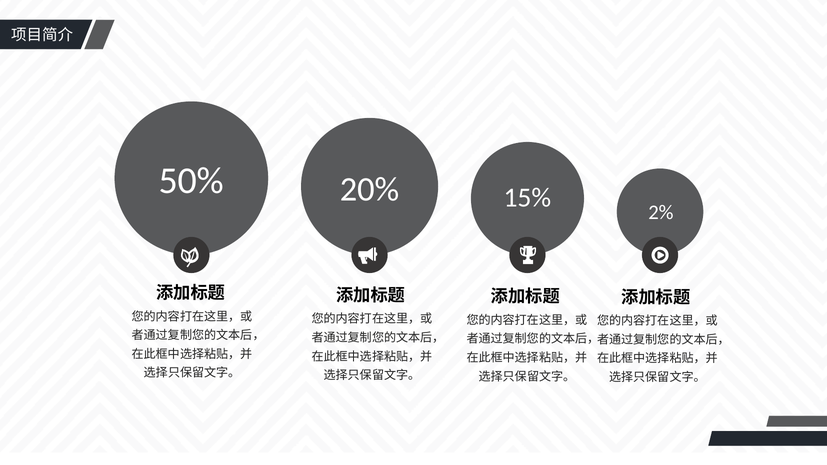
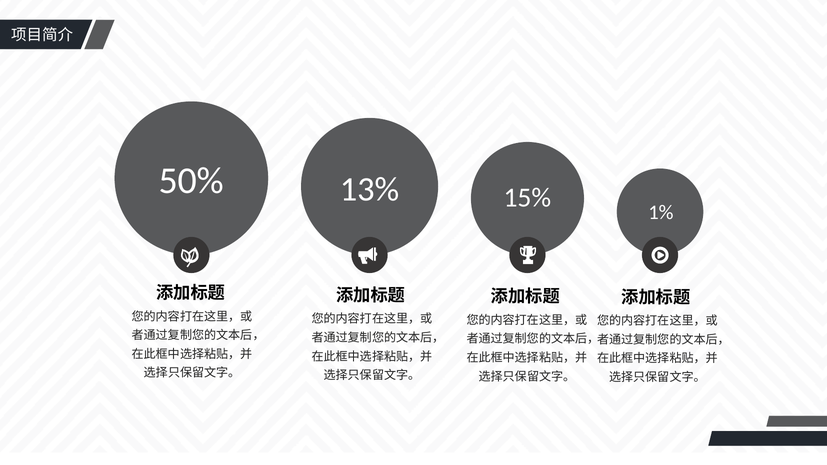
20%: 20% -> 13%
2%: 2% -> 1%
